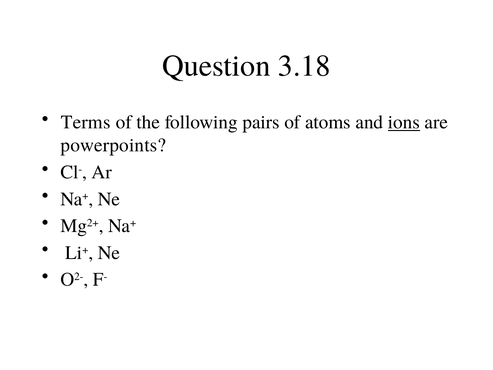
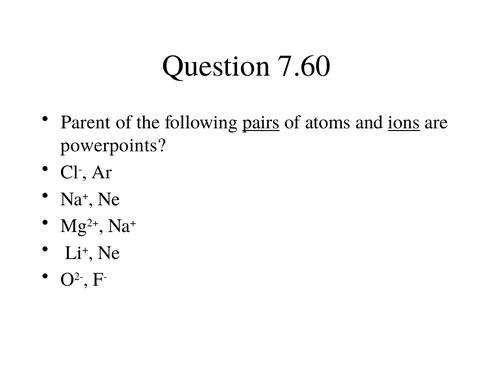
3.18: 3.18 -> 7.60
Terms: Terms -> Parent
pairs underline: none -> present
